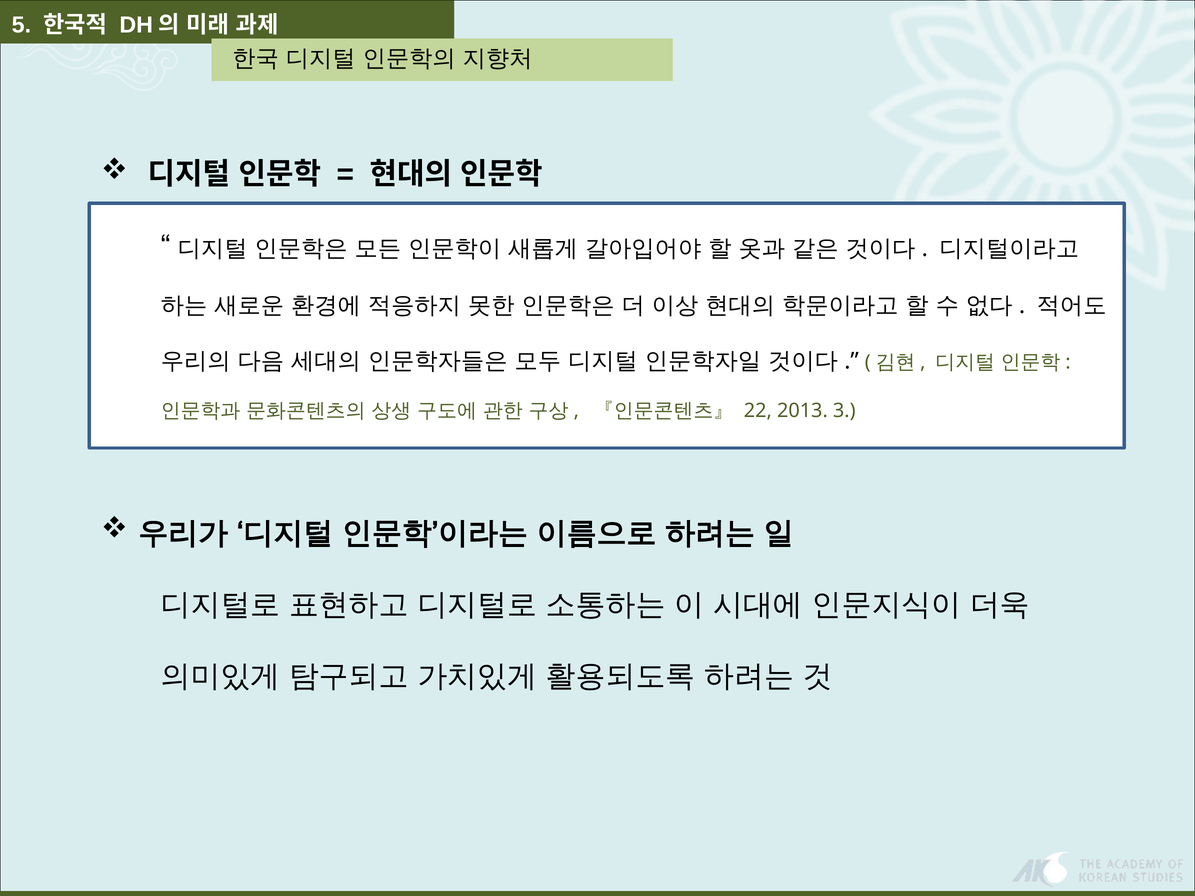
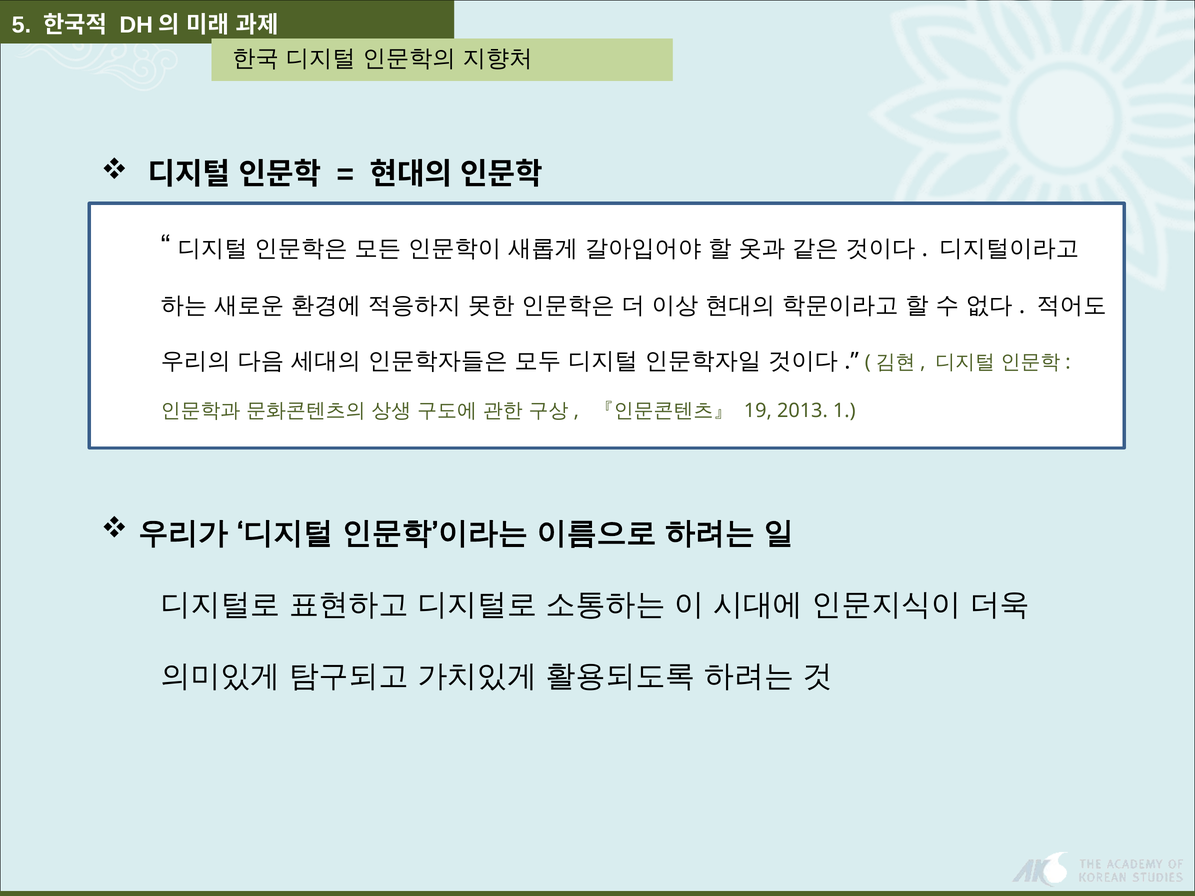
22: 22 -> 19
3: 3 -> 1
